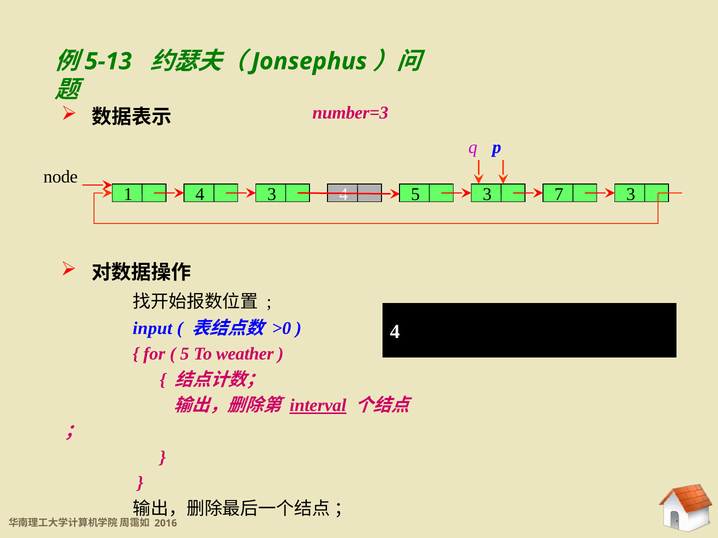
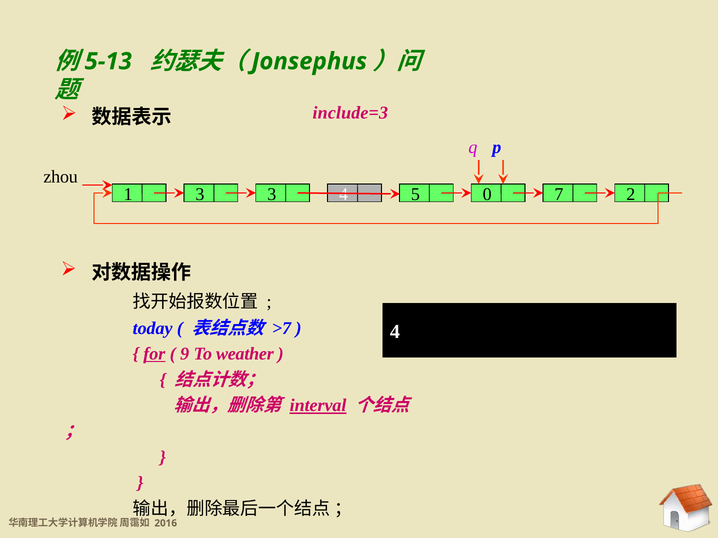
number=3: number=3 -> include=3
node: node -> zhou
1 4: 4 -> 3
5 3: 3 -> 0
3 at (631, 194): 3 -> 2
input: input -> today
>0: >0 -> >7
for underline: none -> present
5 at (185, 354): 5 -> 9
